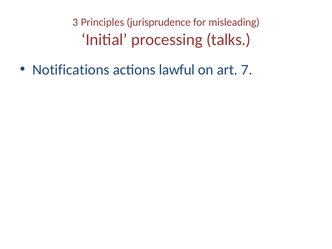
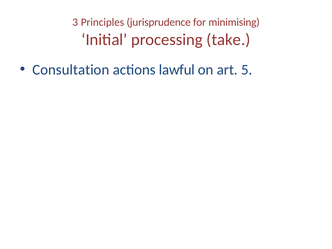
misleading: misleading -> minimising
talks: talks -> take
Notifications: Notifications -> Consultation
7: 7 -> 5
